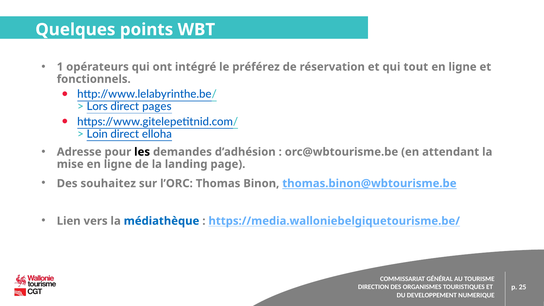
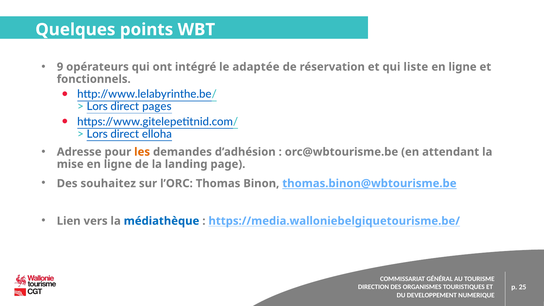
1: 1 -> 9
préférez: préférez -> adaptée
tout: tout -> liste
Loin at (97, 134): Loin -> Lors
les colour: black -> orange
